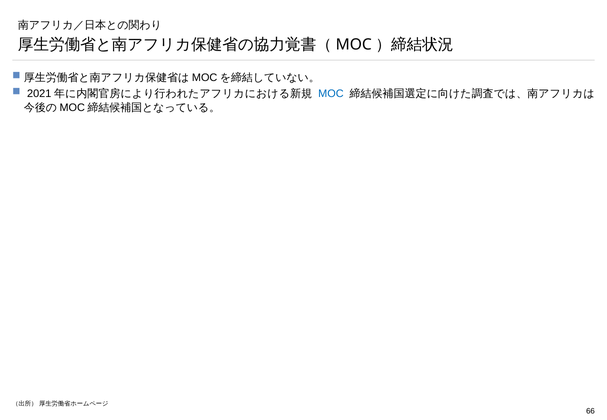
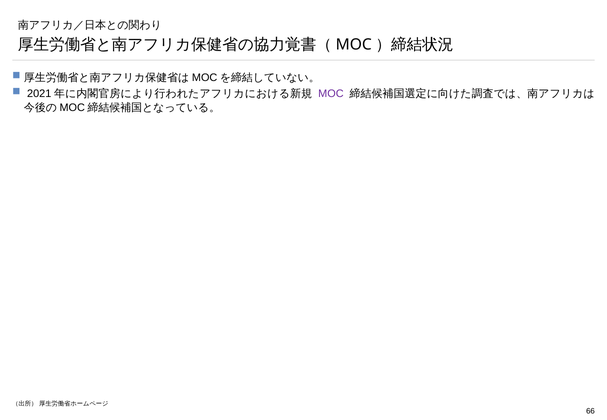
MOC colour: blue -> purple
